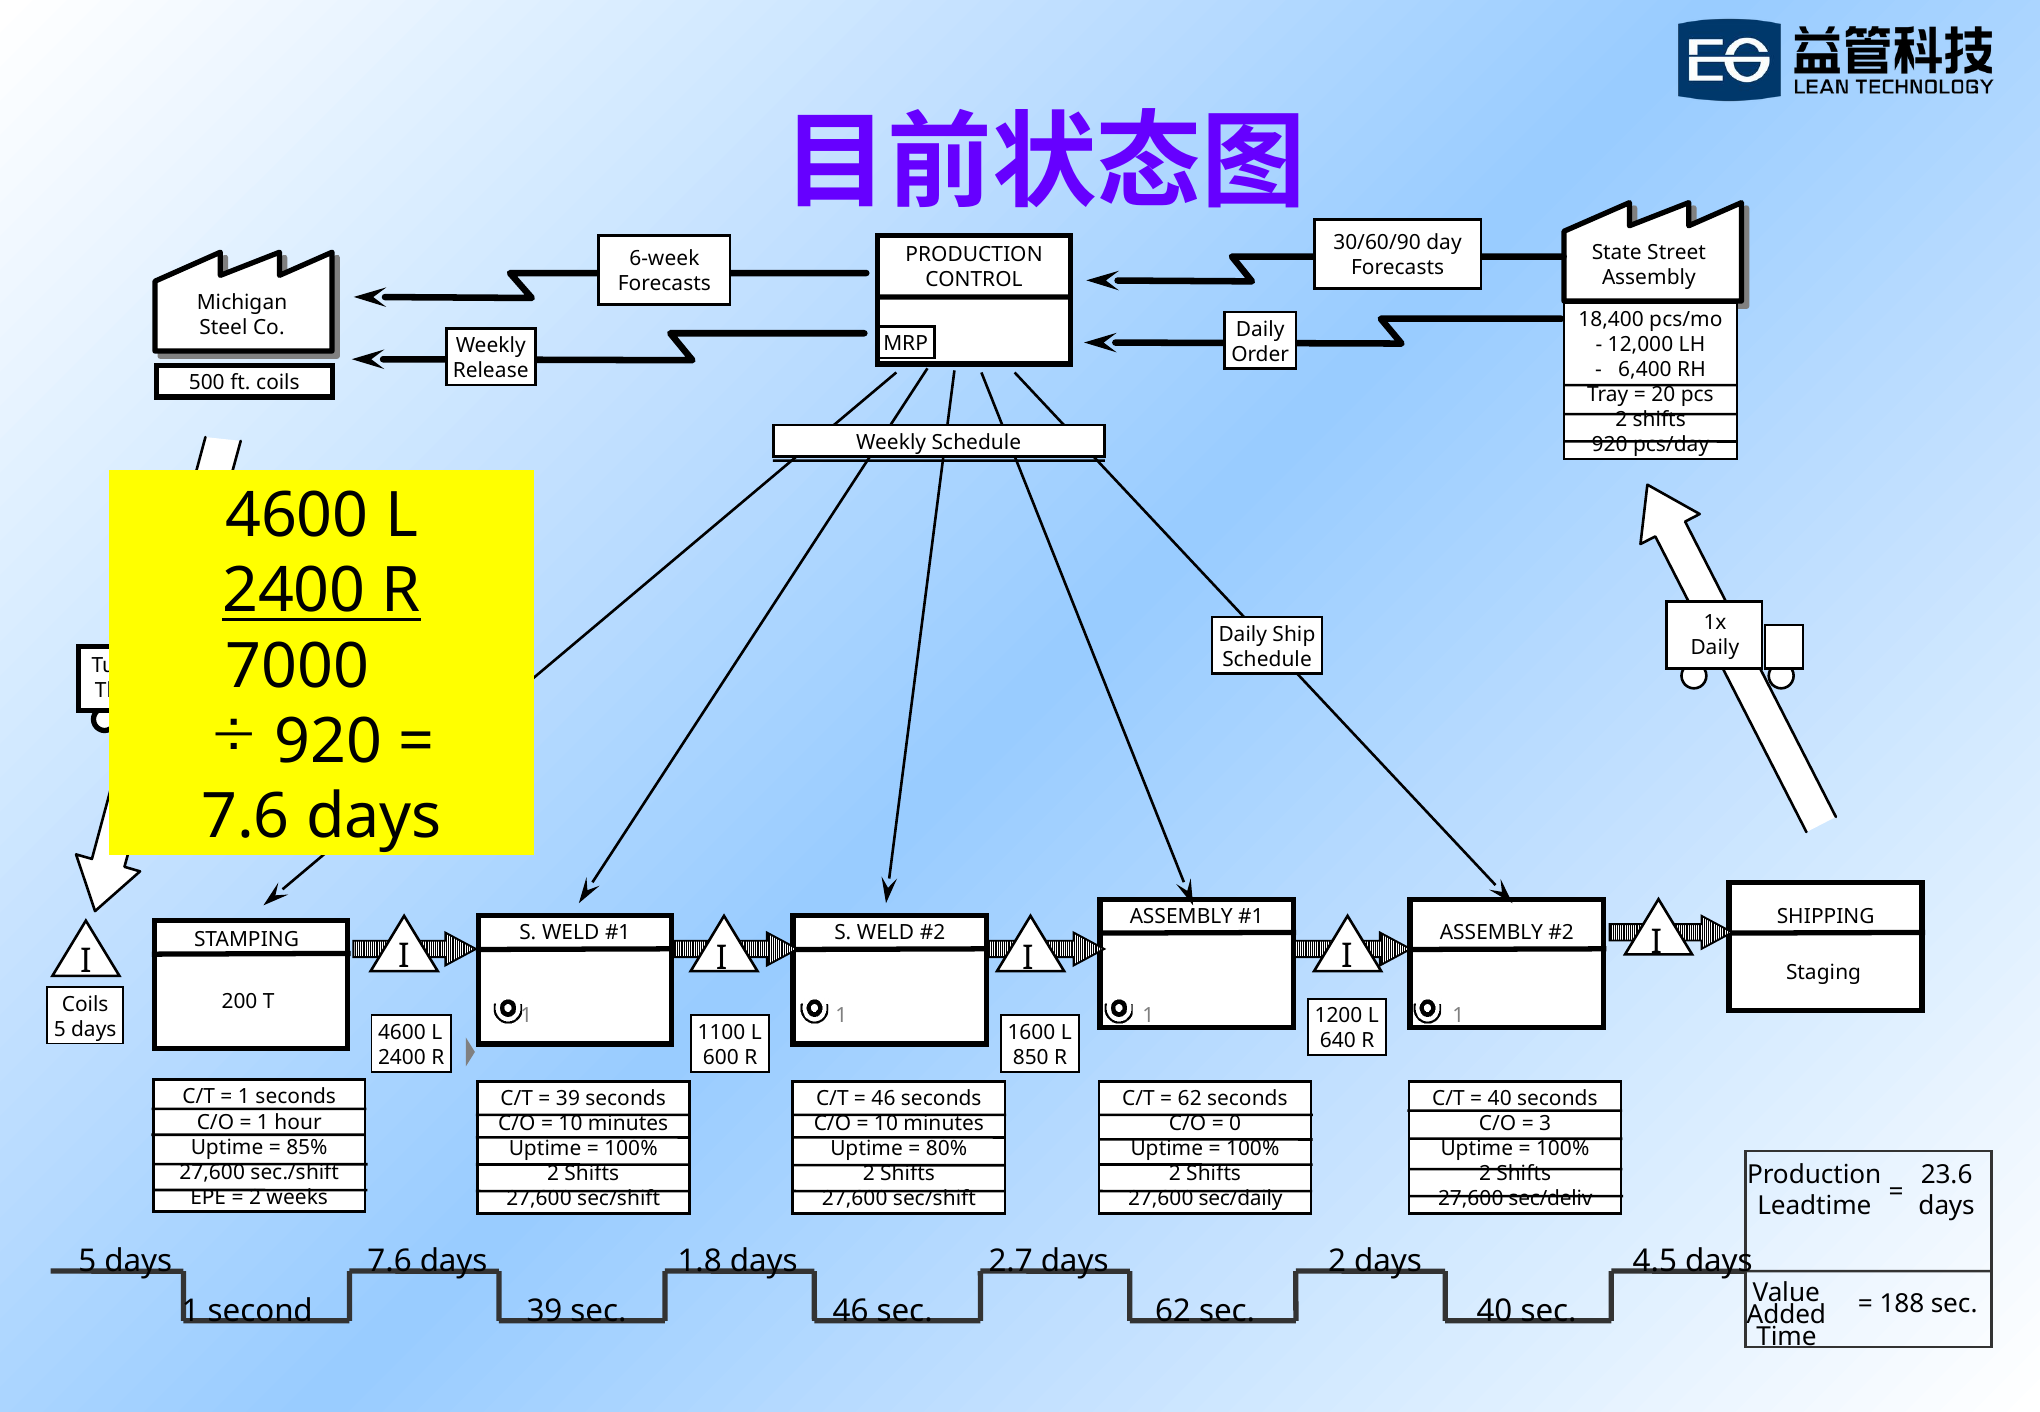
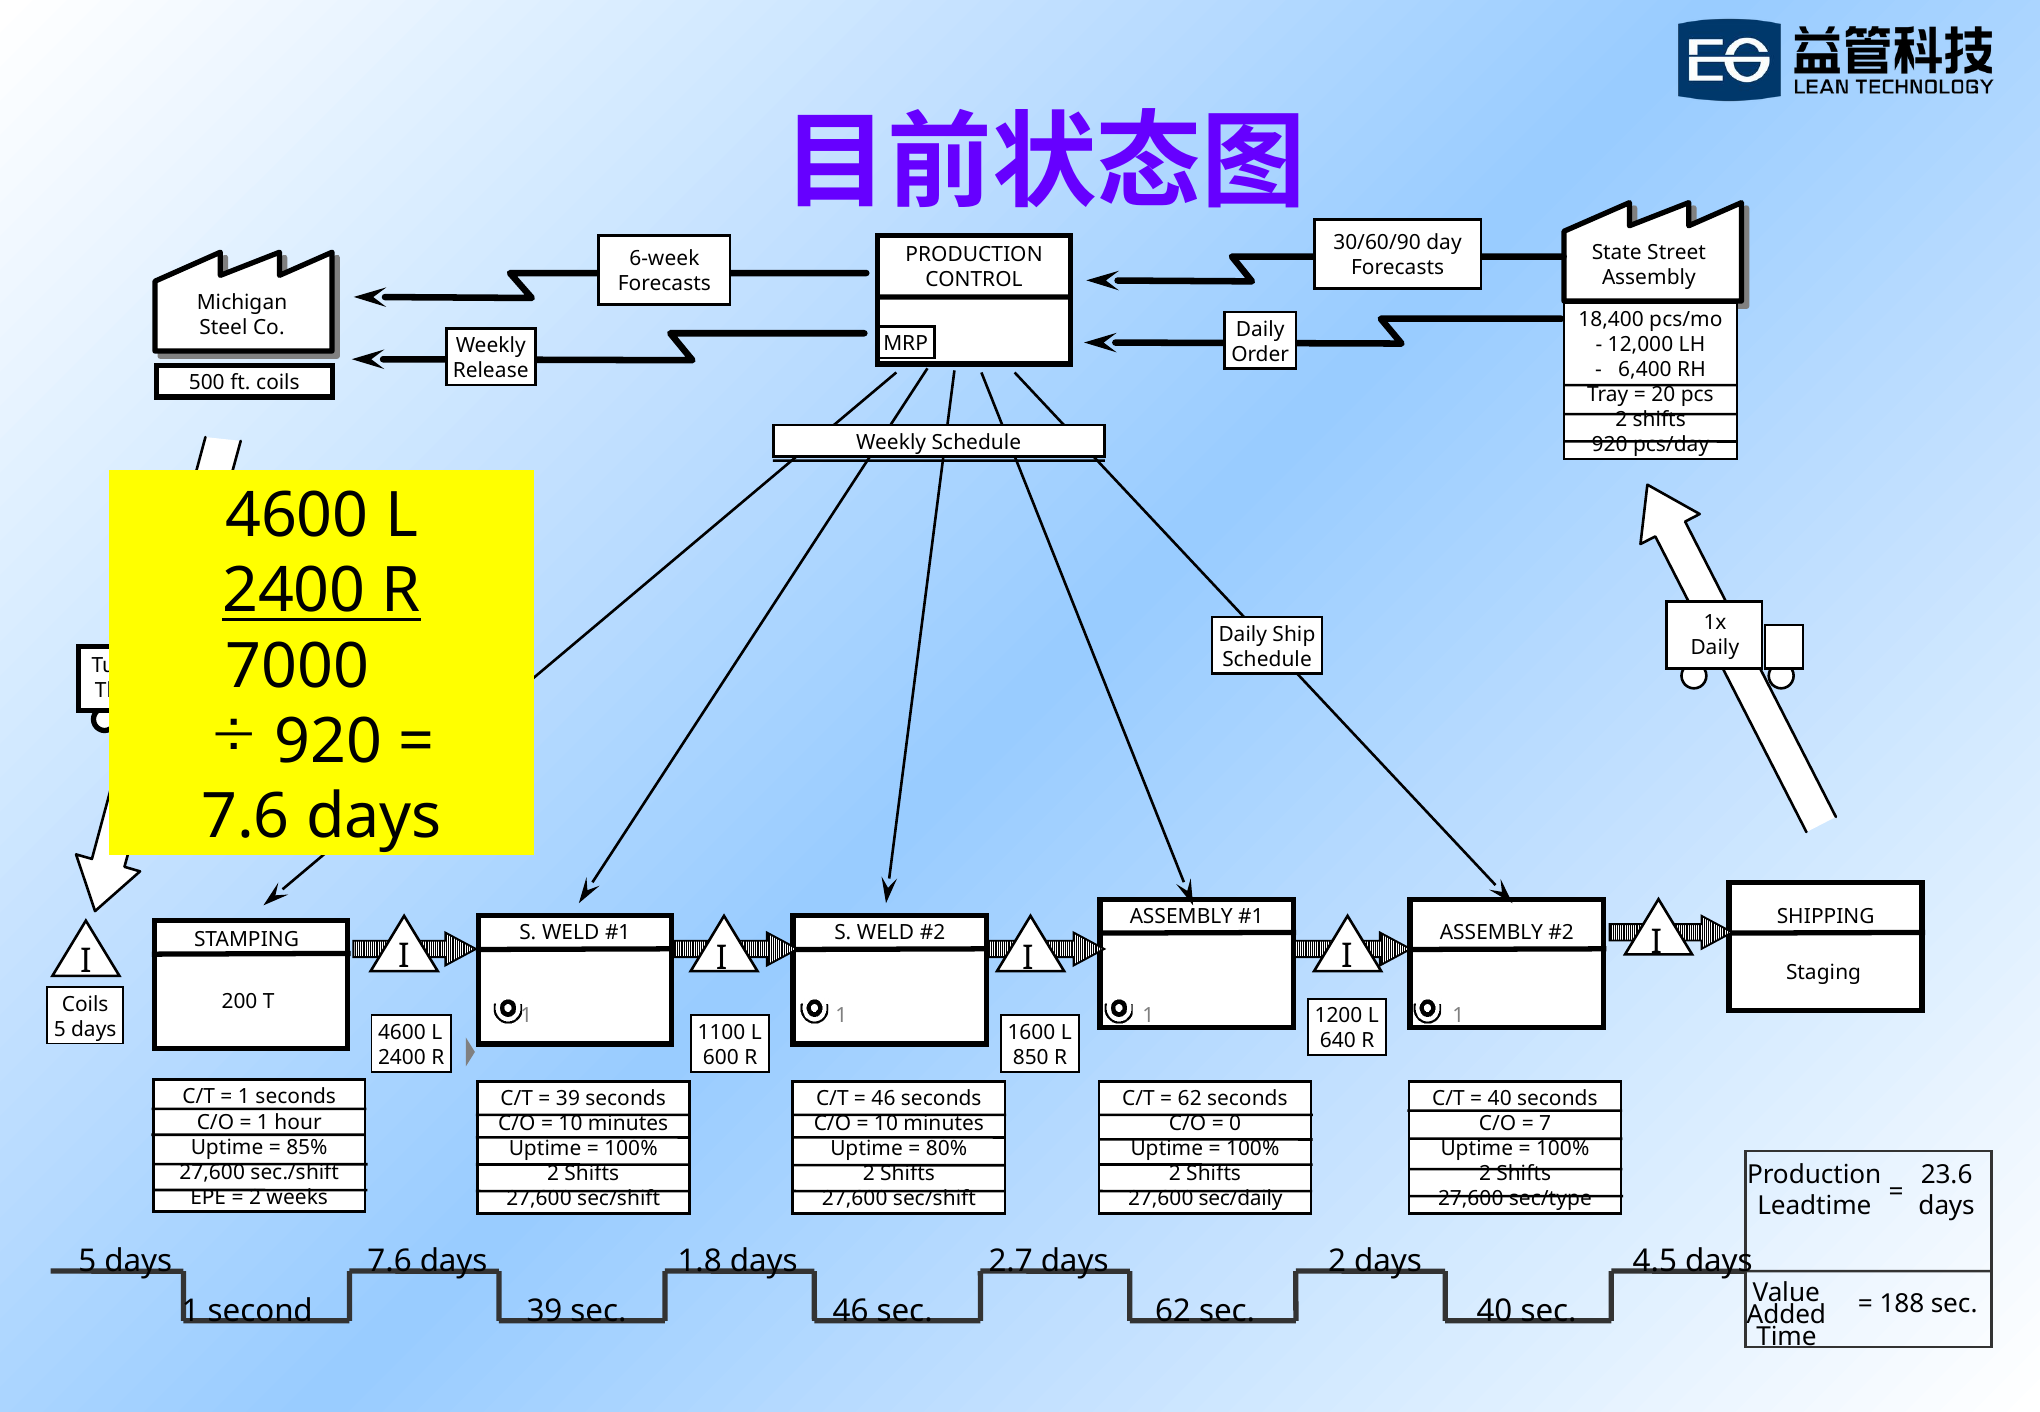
3: 3 -> 7
sec/deliv: sec/deliv -> sec/type
